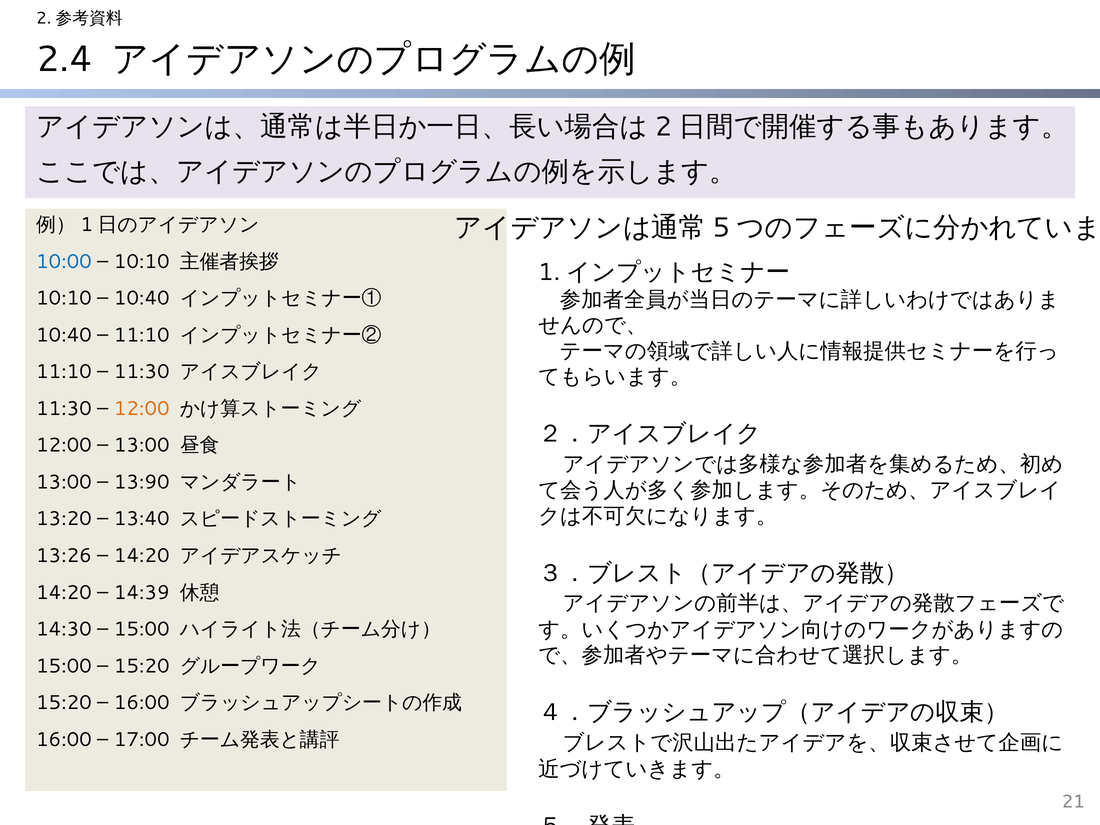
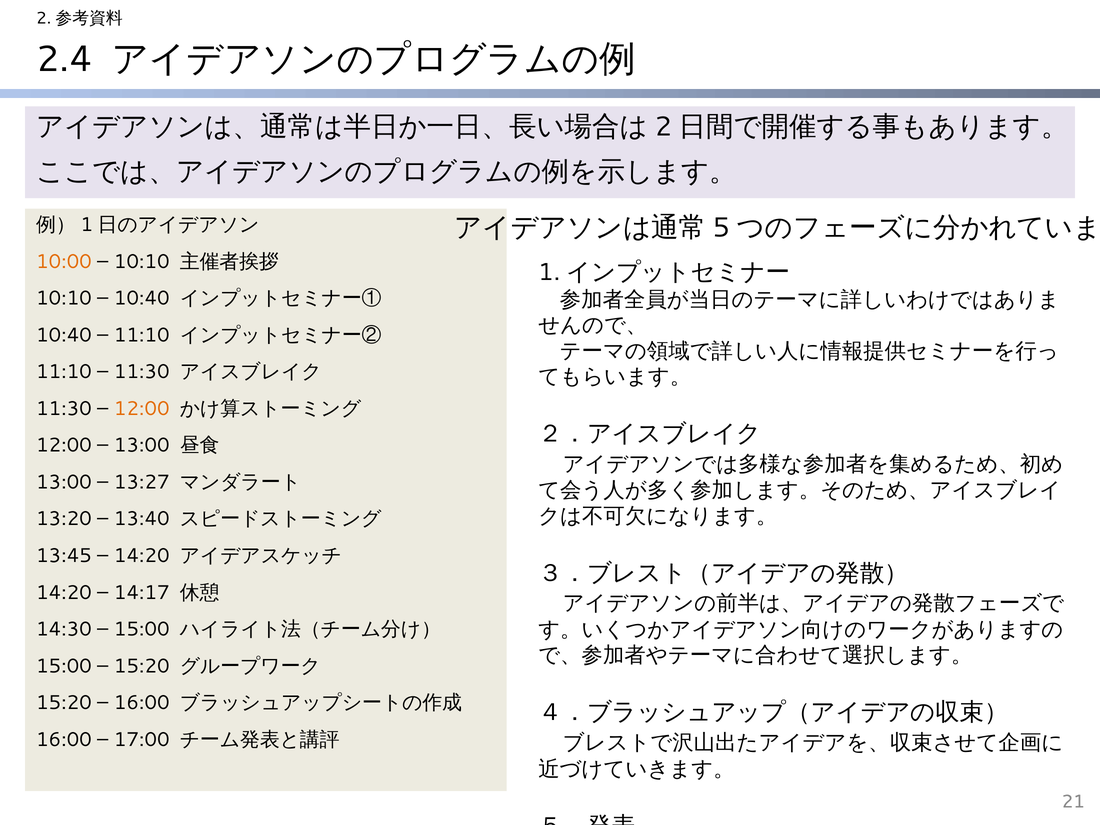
10:00 colour: blue -> orange
13:90: 13:90 -> 13:27
13:26: 13:26 -> 13:45
14:39: 14:39 -> 14:17
